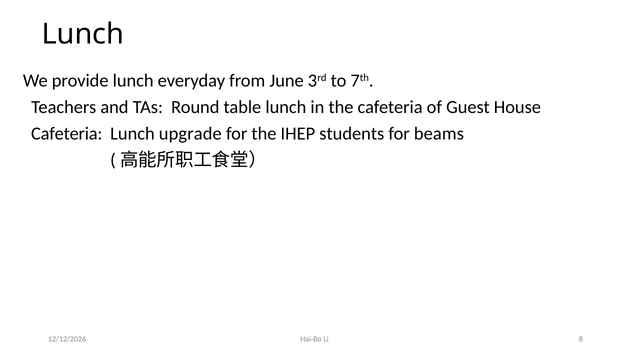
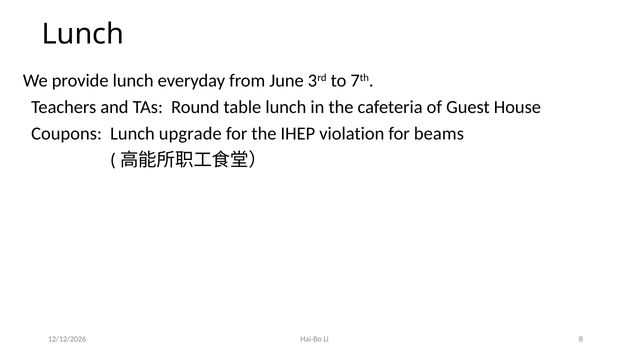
Cafeteria at (67, 134): Cafeteria -> Coupons
students: students -> violation
